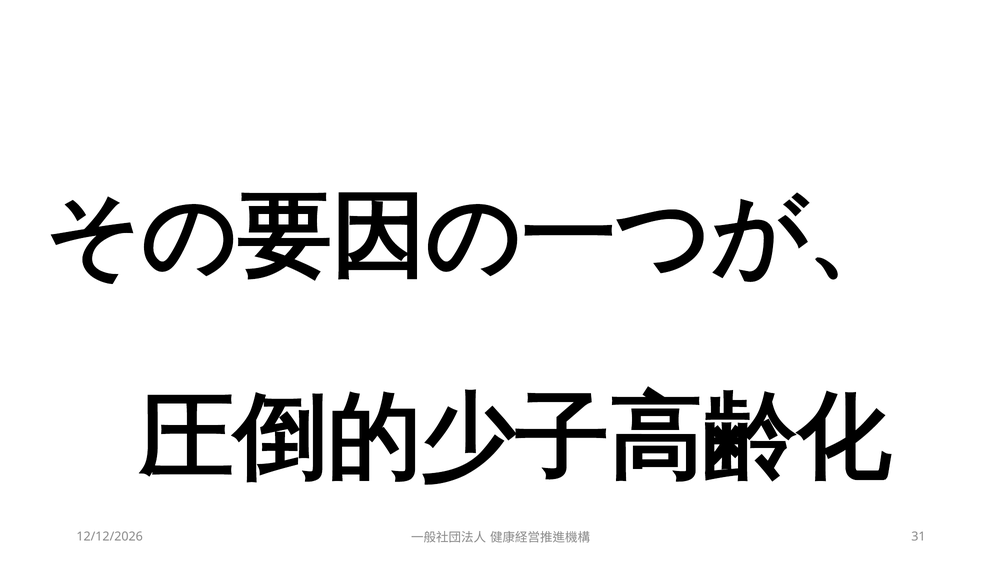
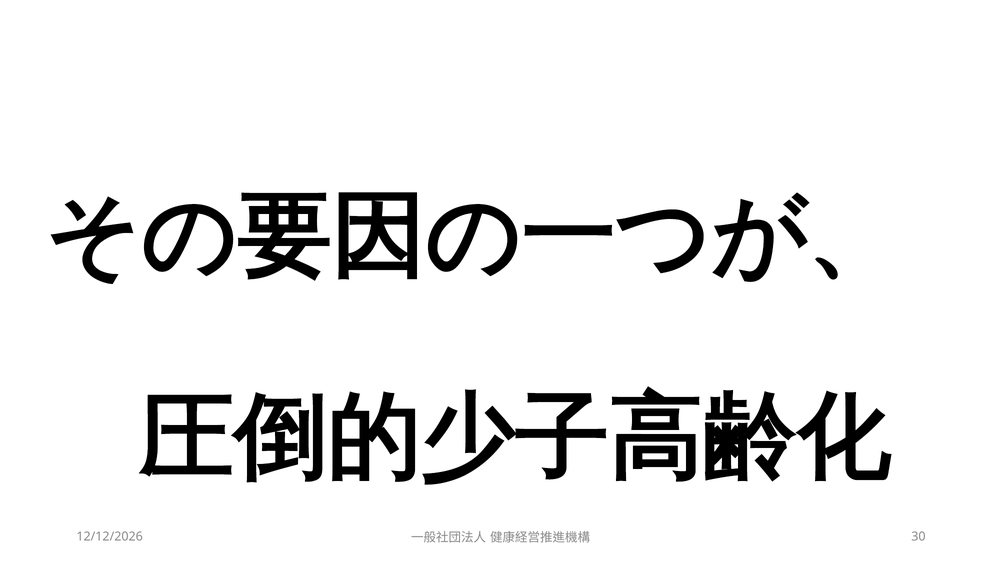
31: 31 -> 30
